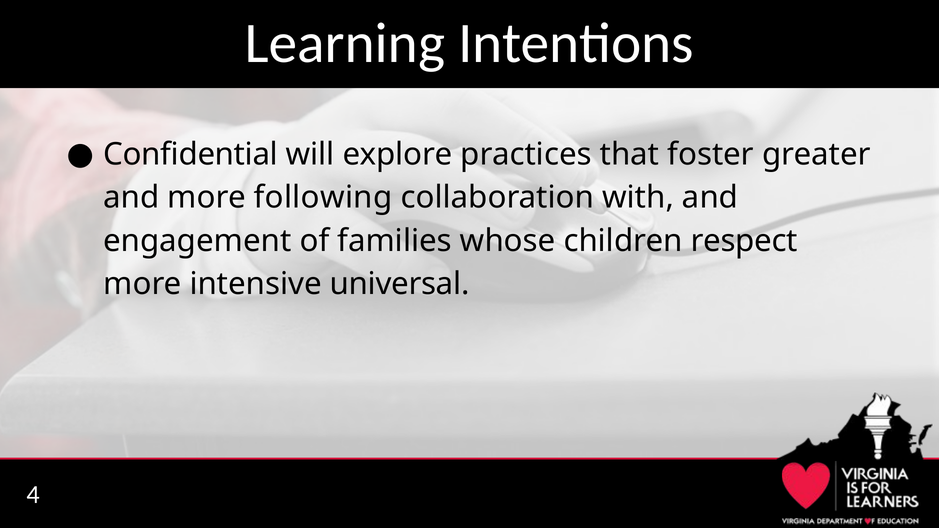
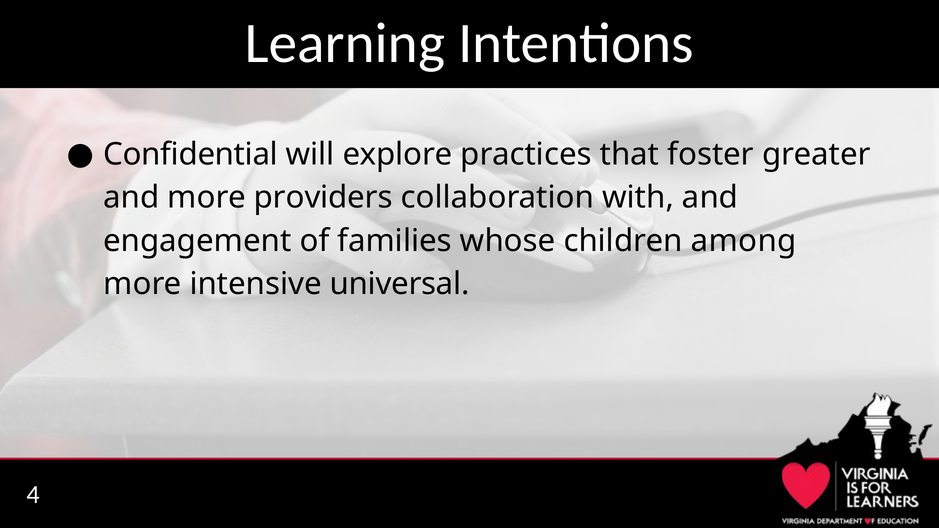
following: following -> providers
respect: respect -> among
